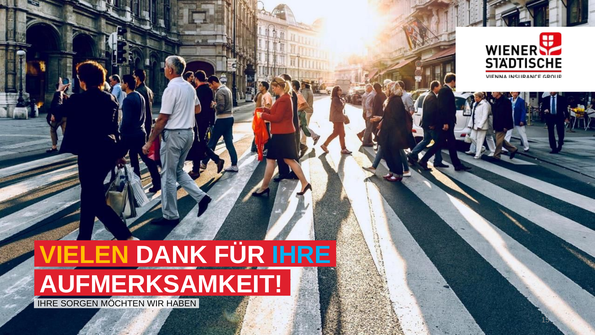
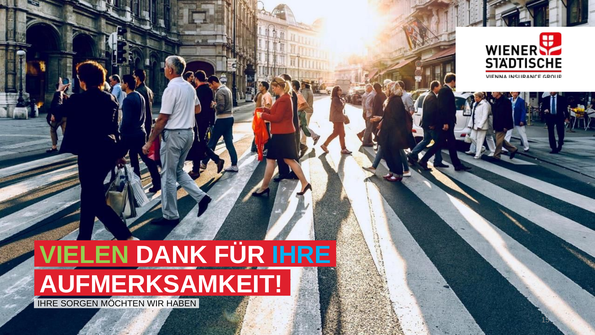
VIELEN colour: yellow -> light green
